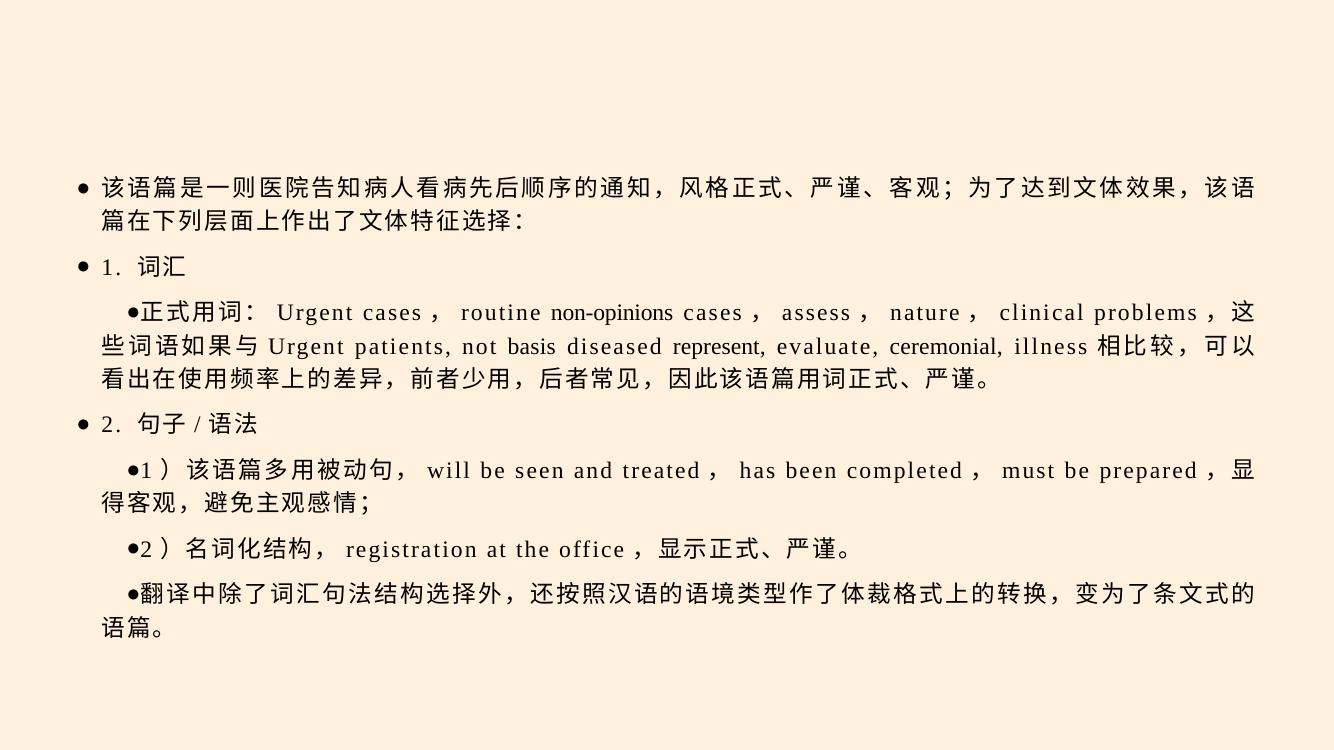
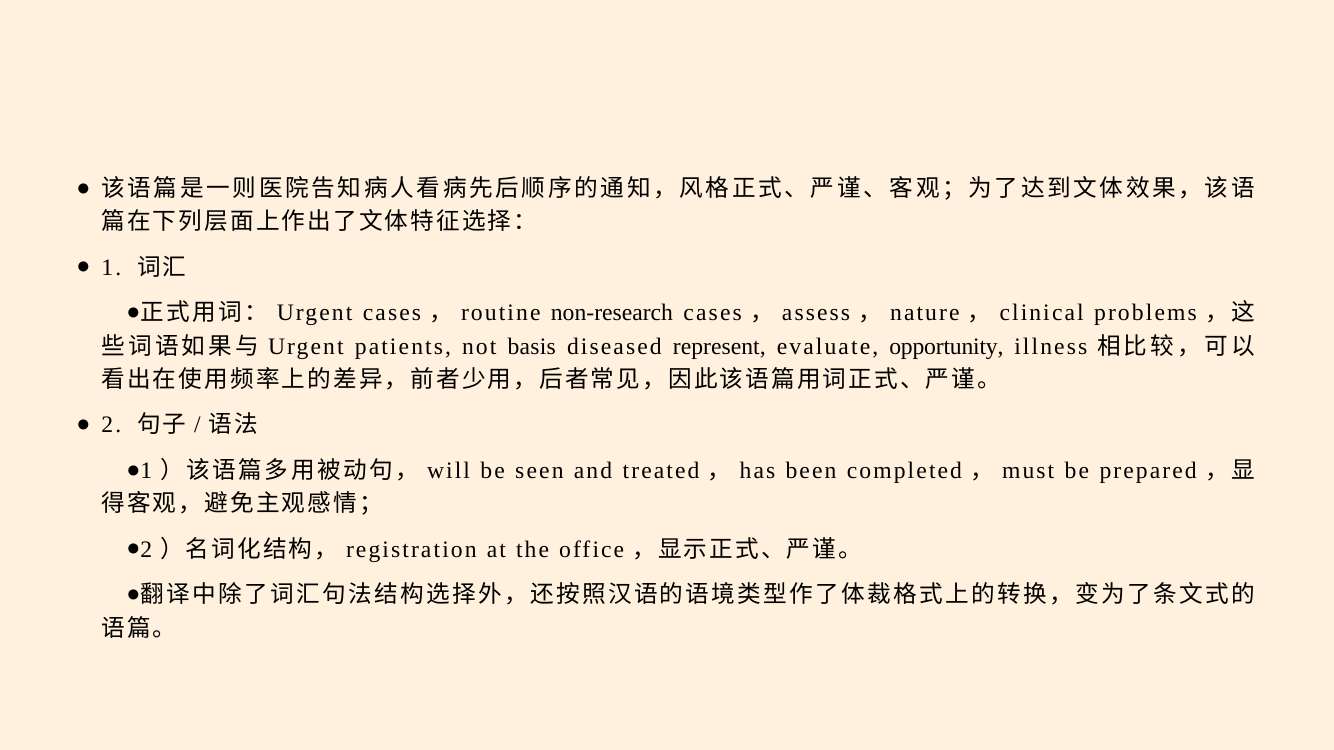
non-opinions: non-opinions -> non-research
ceremonial: ceremonial -> opportunity
